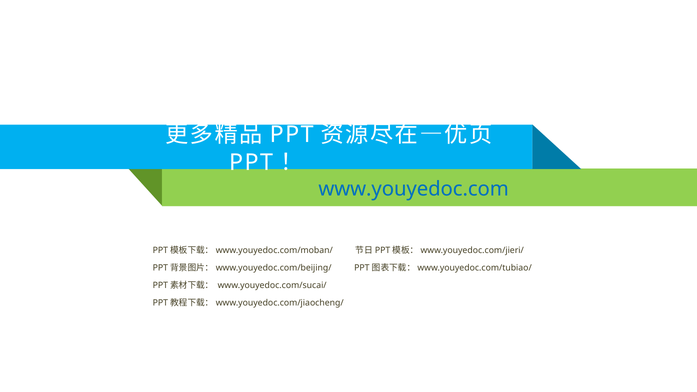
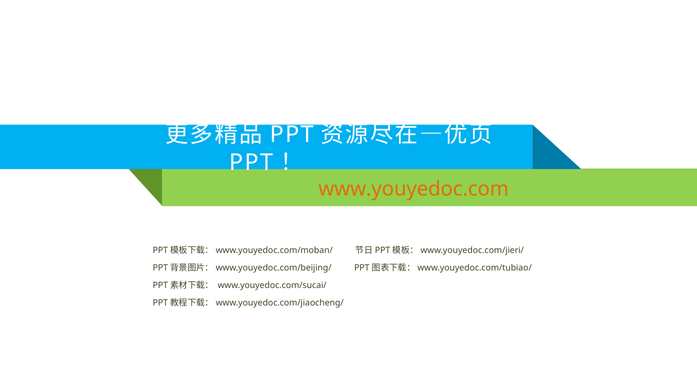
www.youyedoc.com colour: blue -> orange
